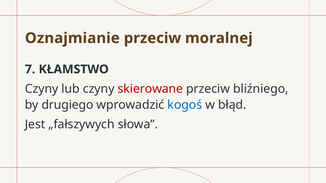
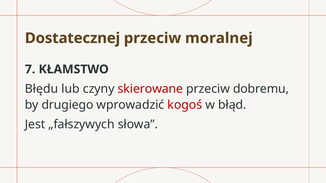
Oznajmianie: Oznajmianie -> Dostatecznej
Czyny at (42, 89): Czyny -> Błędu
bliźniego: bliźniego -> dobremu
kogoś colour: blue -> red
